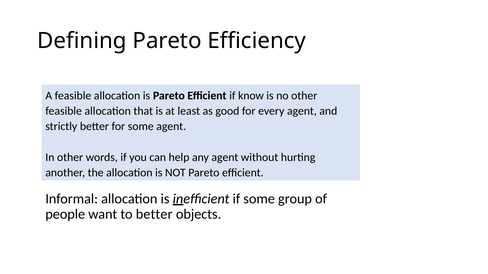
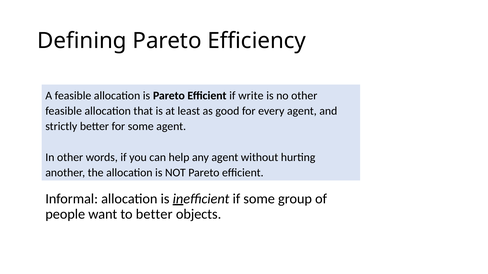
know: know -> write
